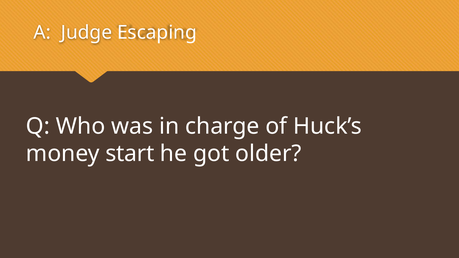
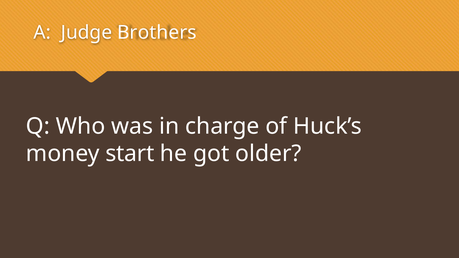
Escaping: Escaping -> Brothers
